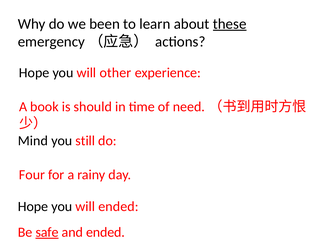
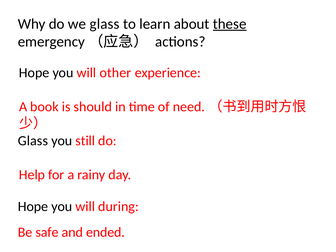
we been: been -> glass
Mind at (33, 141): Mind -> Glass
Four: Four -> Help
will ended: ended -> during
safe underline: present -> none
